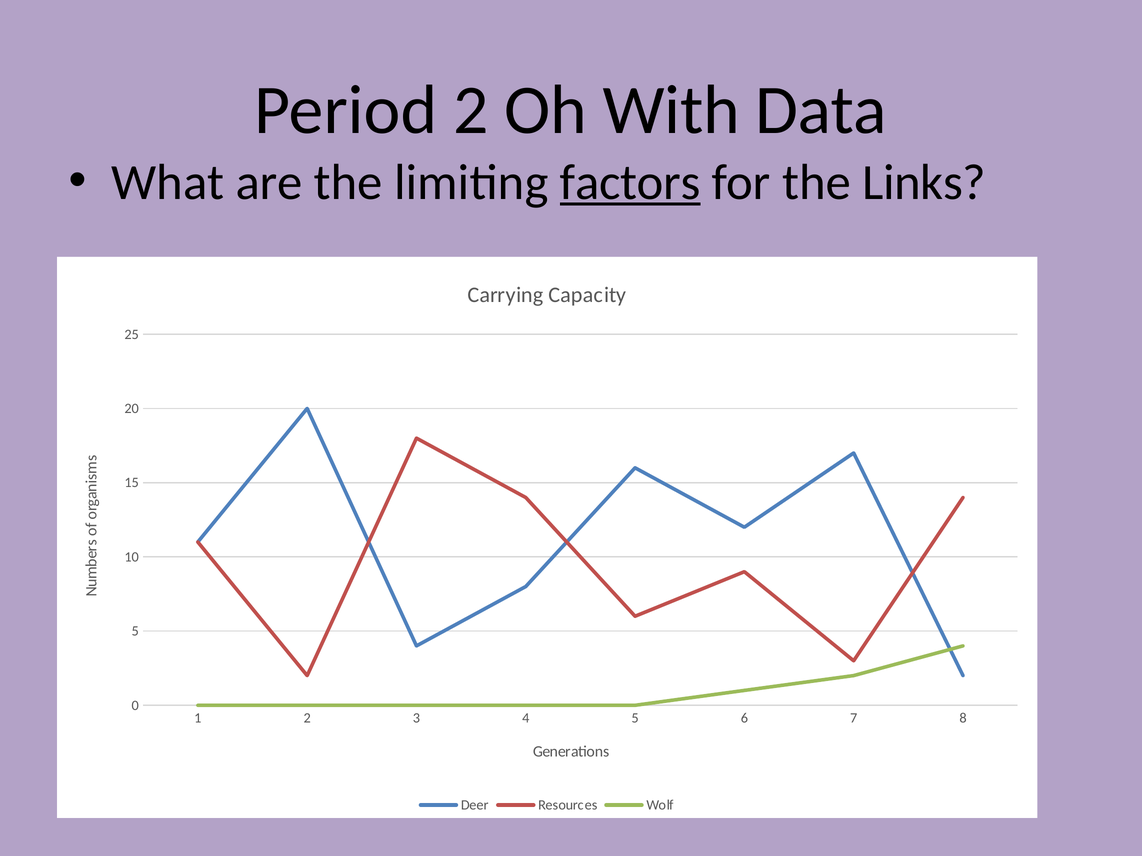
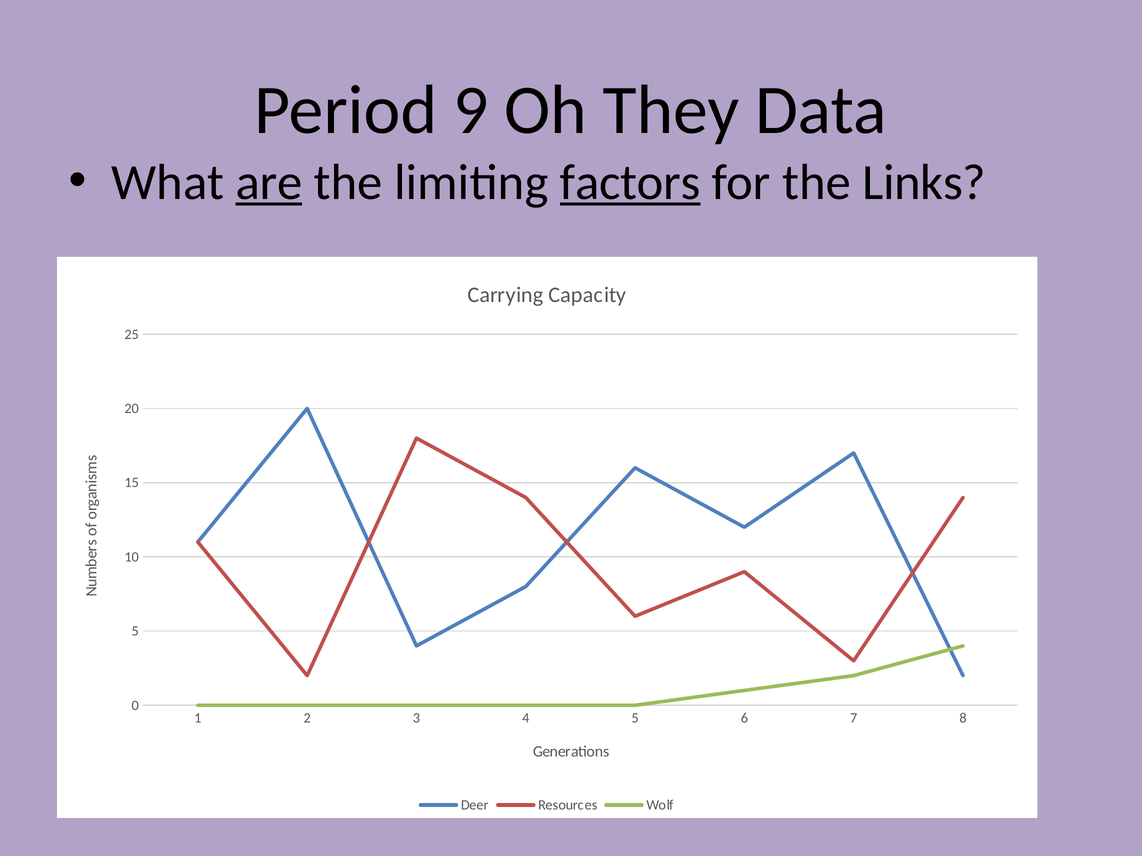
Period 2: 2 -> 9
With: With -> They
are underline: none -> present
